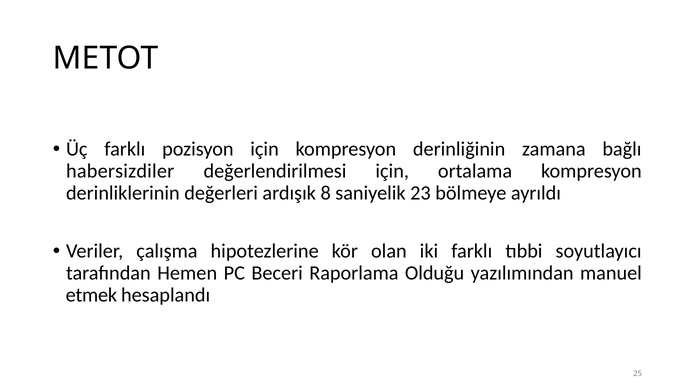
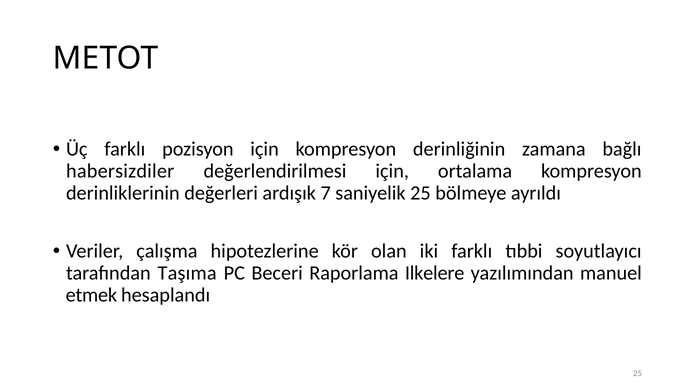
8: 8 -> 7
saniyelik 23: 23 -> 25
Hemen: Hemen -> Taşıma
Olduğu: Olduğu -> Ilkelere
